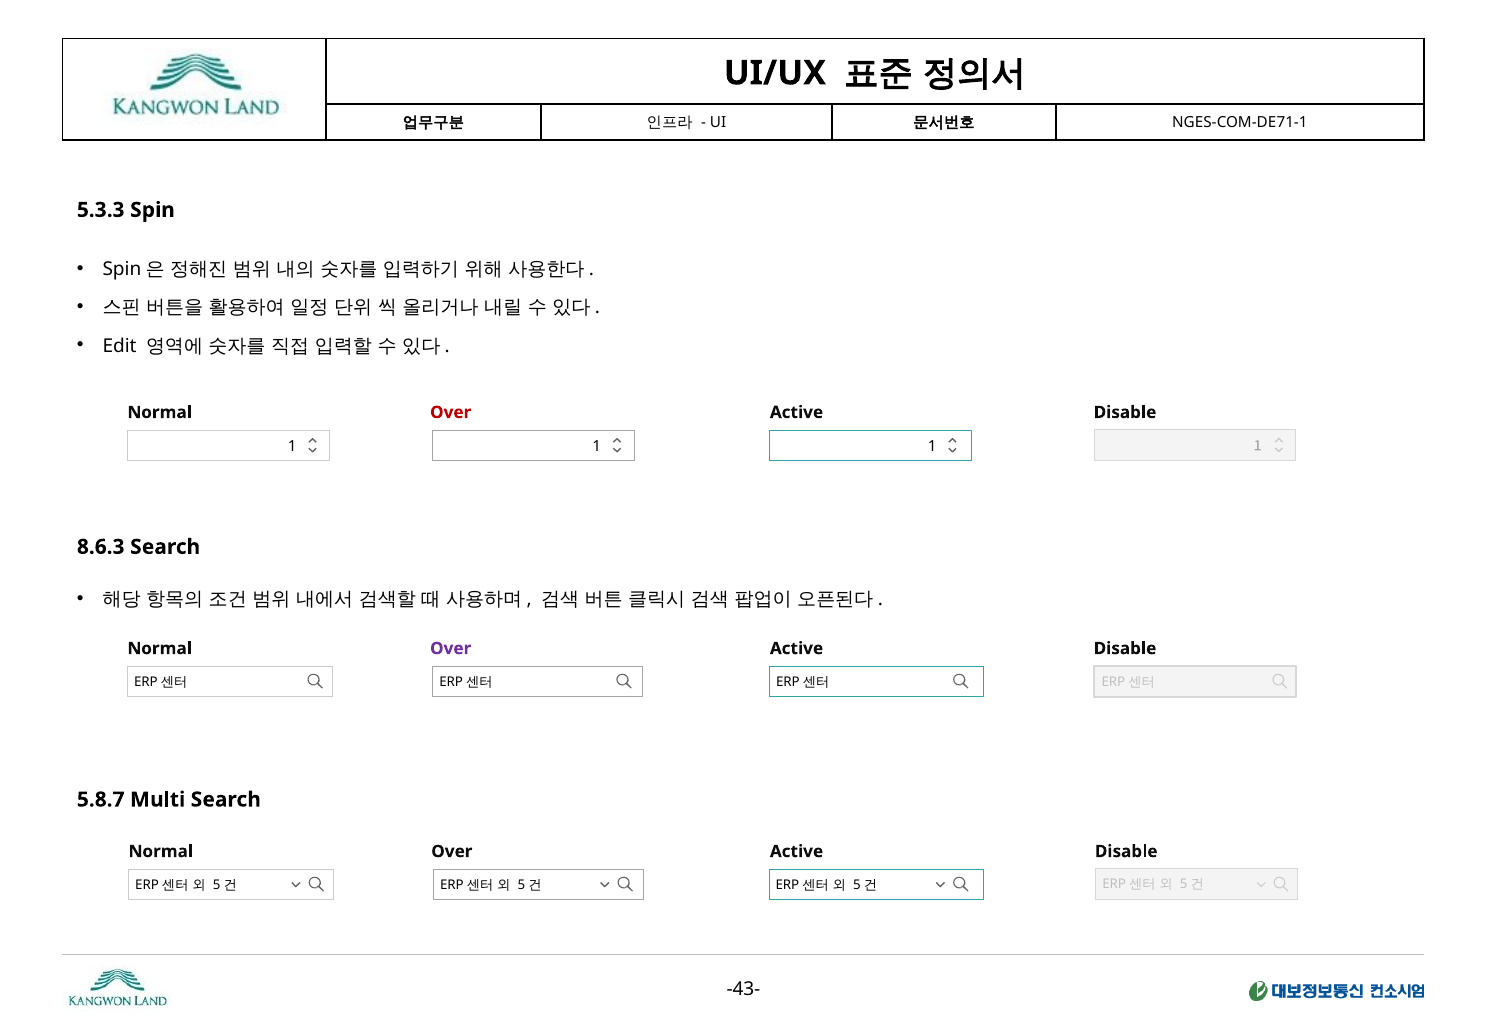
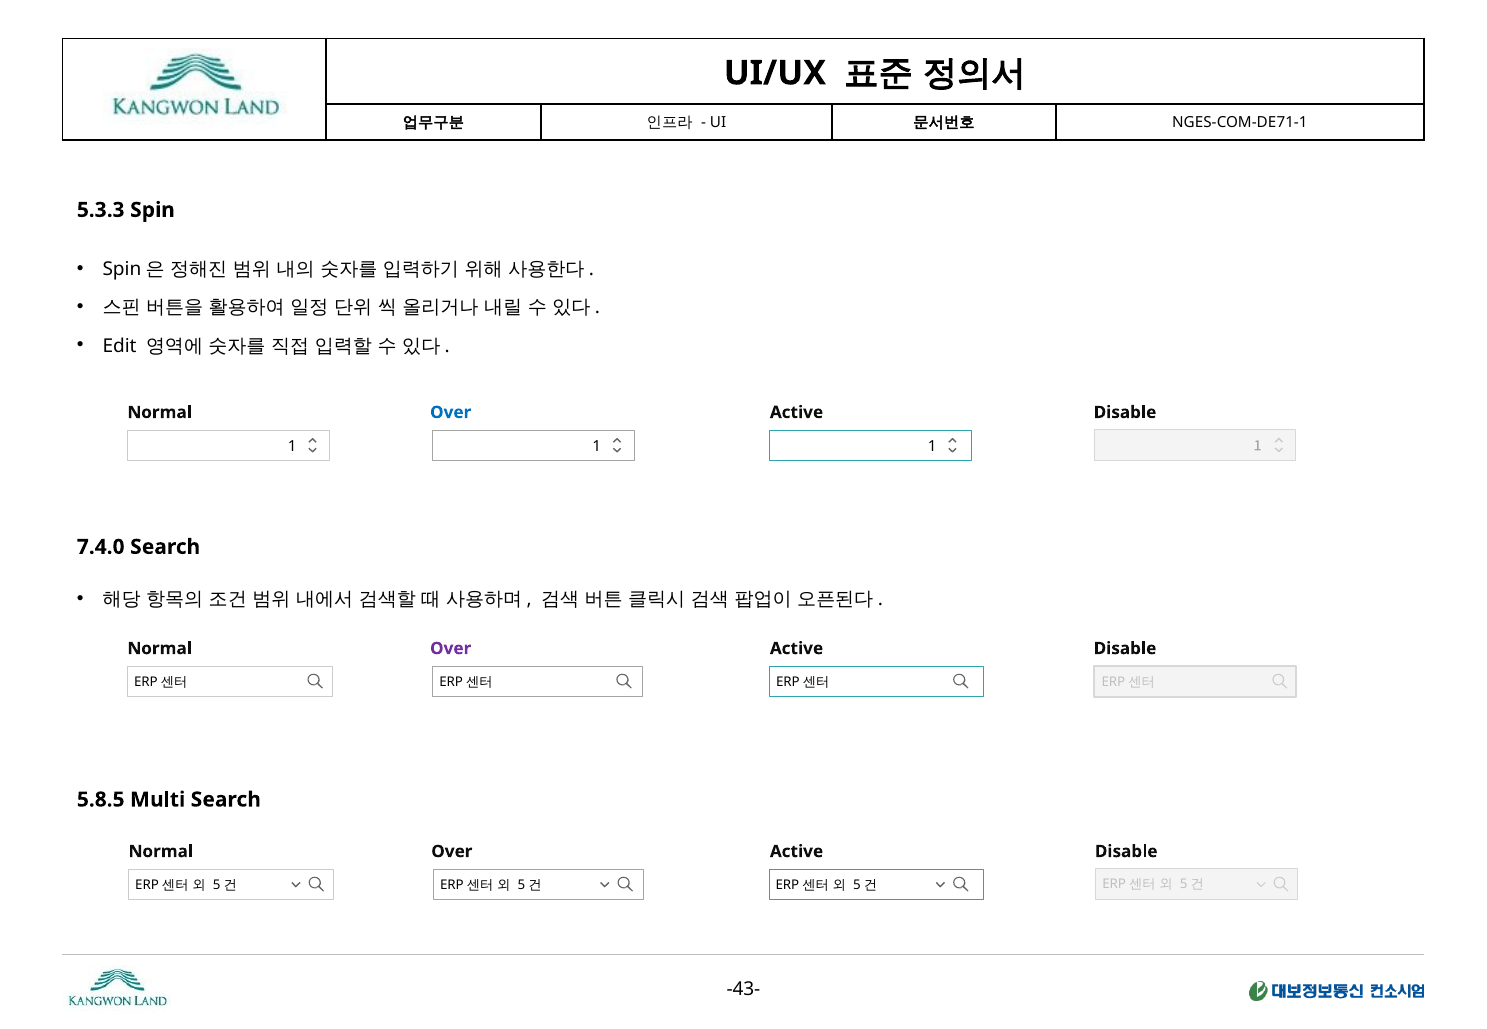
Over at (451, 413) colour: red -> blue
8.6.3: 8.6.3 -> 7.4.0
5.8.7: 5.8.7 -> 5.8.5
